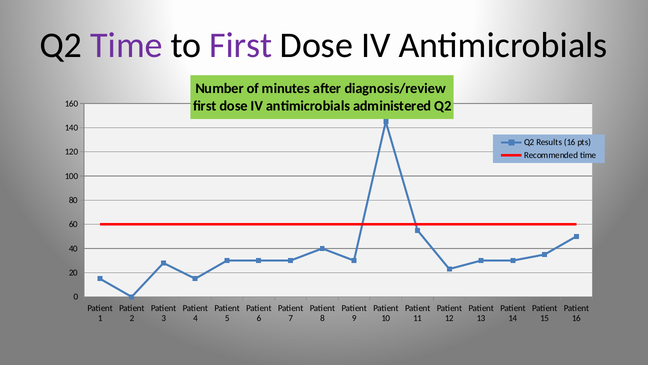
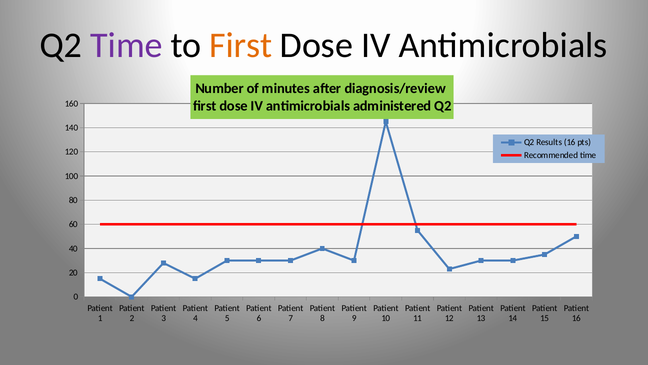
First at (241, 45) colour: purple -> orange
